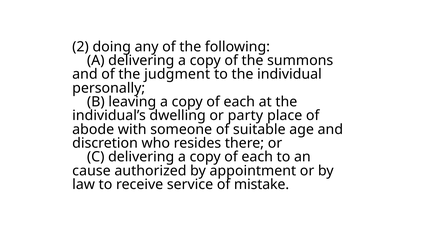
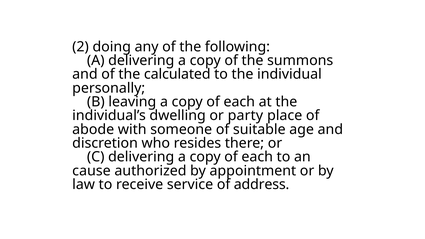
judgment: judgment -> calculated
mistake: mistake -> address
